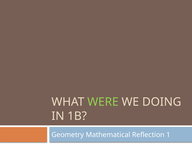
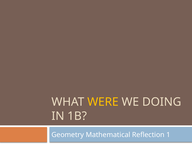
WERE colour: light green -> yellow
